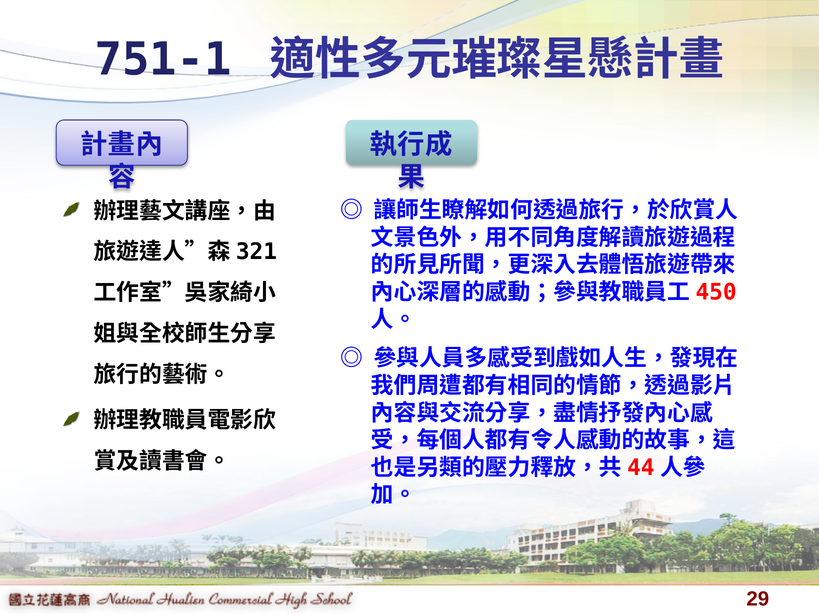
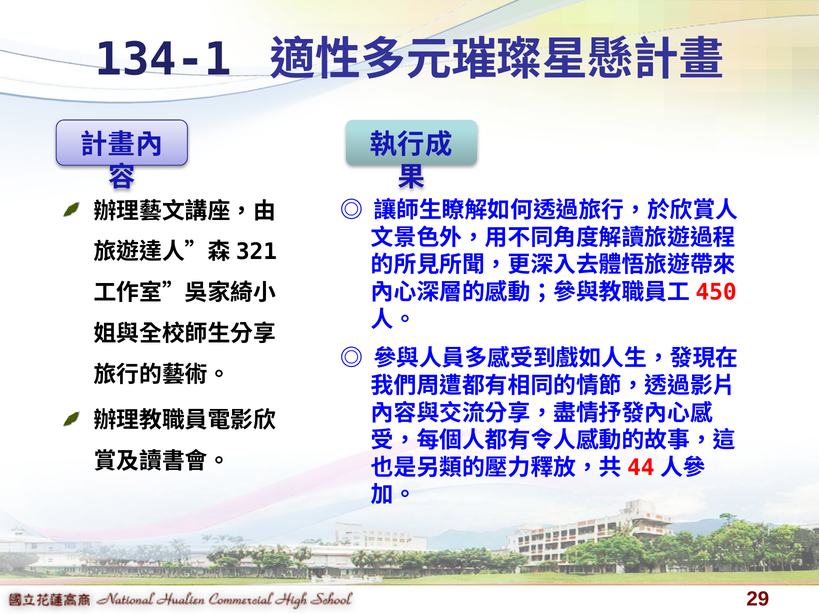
751-1: 751-1 -> 134-1
